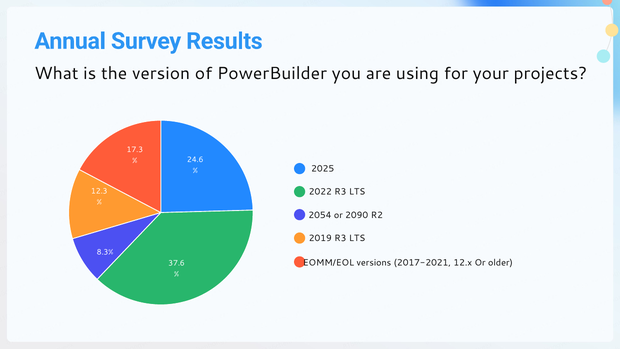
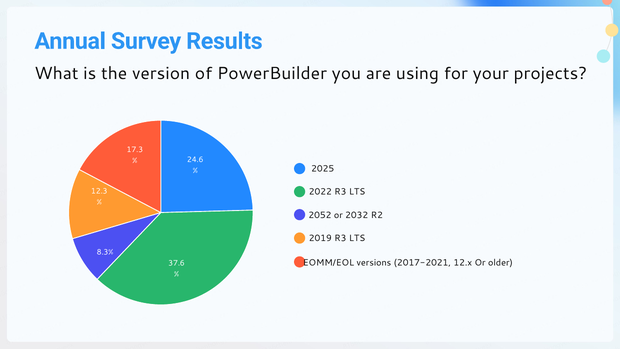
2054: 2054 -> 2052
2090: 2090 -> 2032
